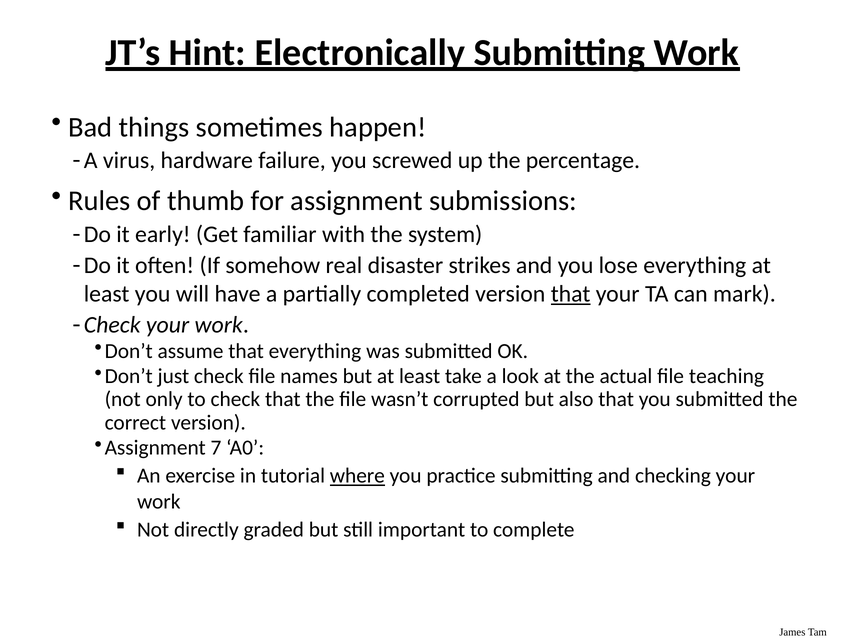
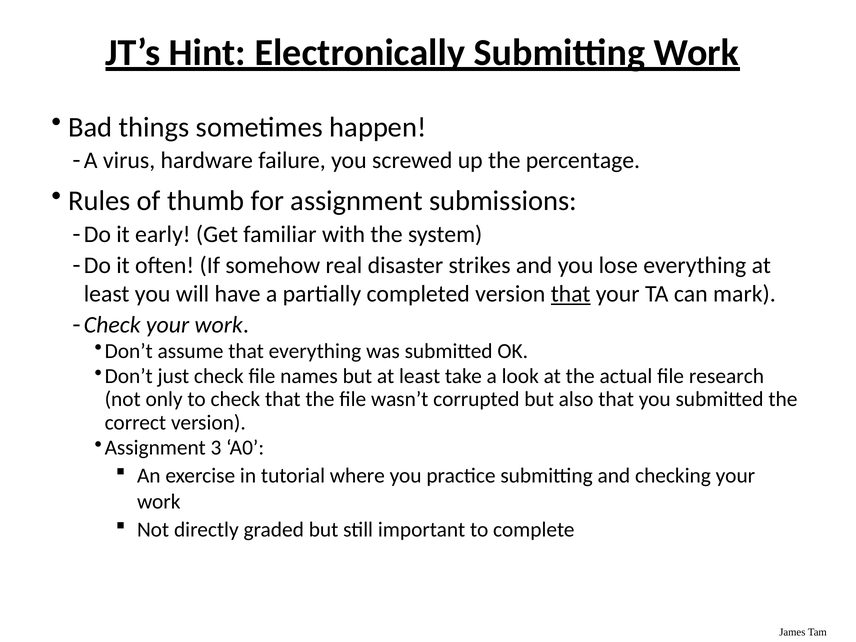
teaching: teaching -> research
7: 7 -> 3
where underline: present -> none
